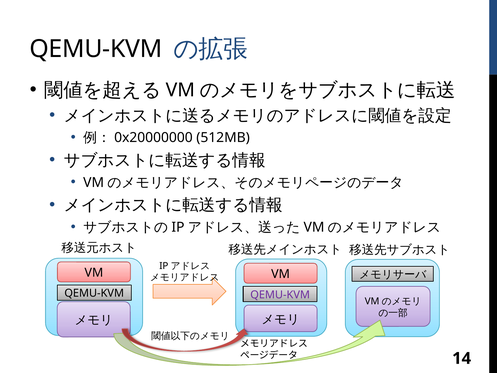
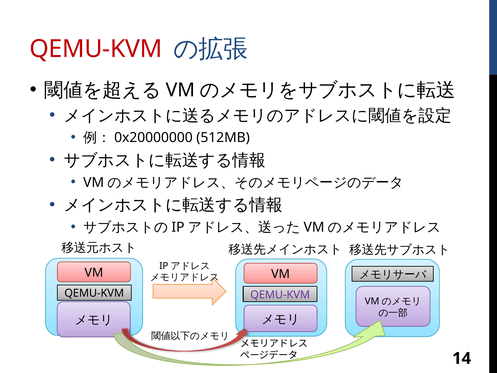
QEMU-KVM at (96, 49) colour: black -> red
